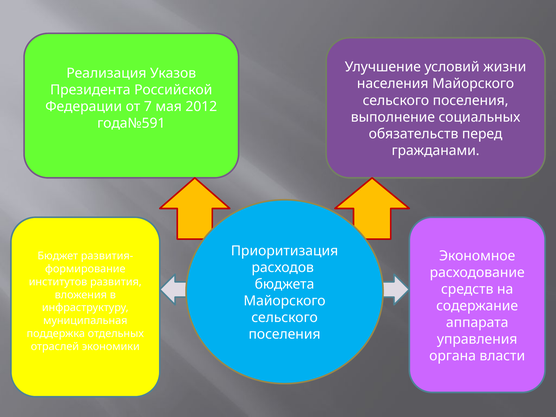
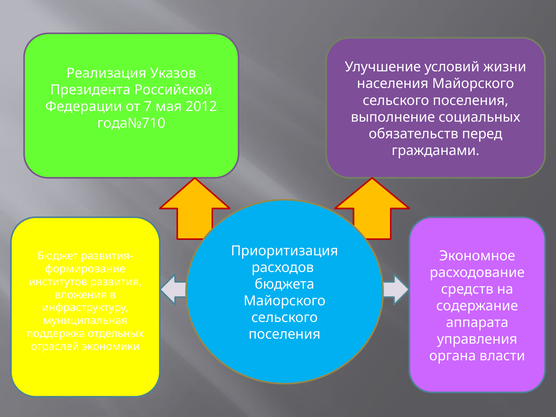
года№591: года№591 -> года№710
